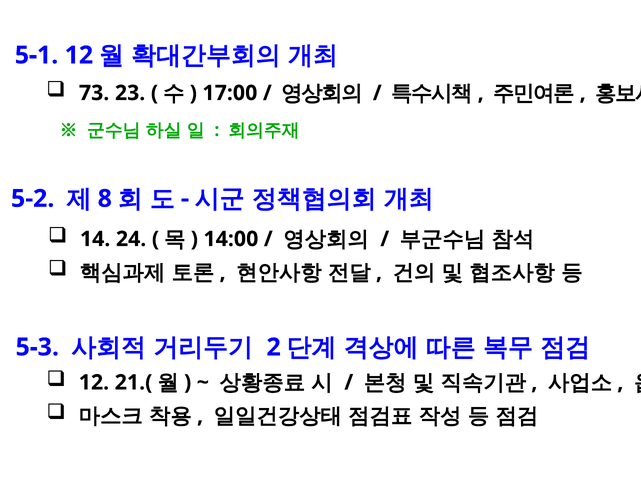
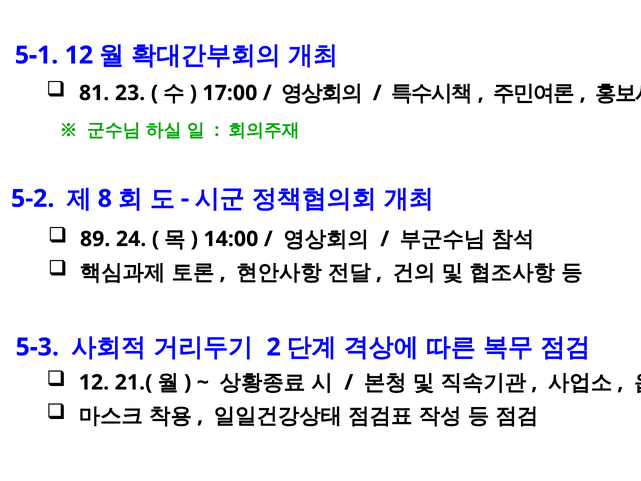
73: 73 -> 81
14: 14 -> 89
